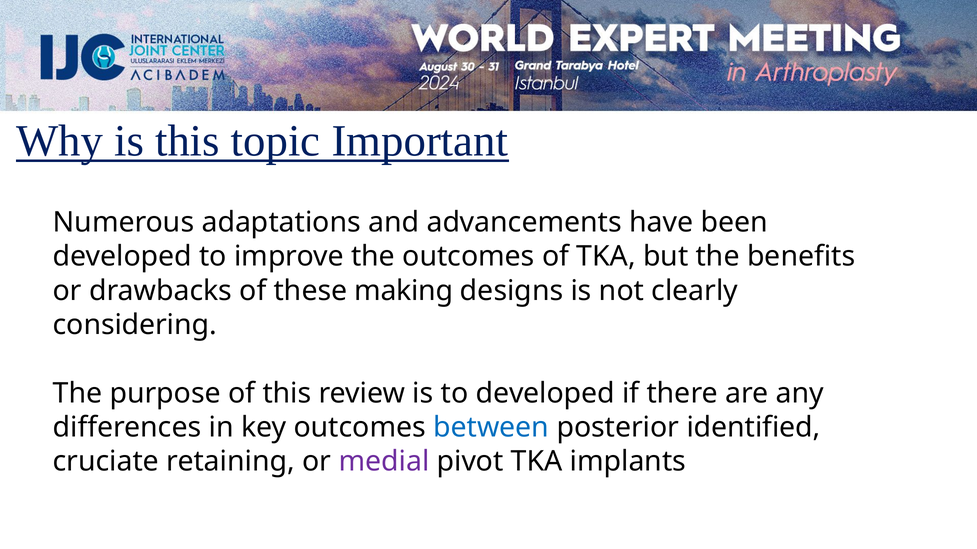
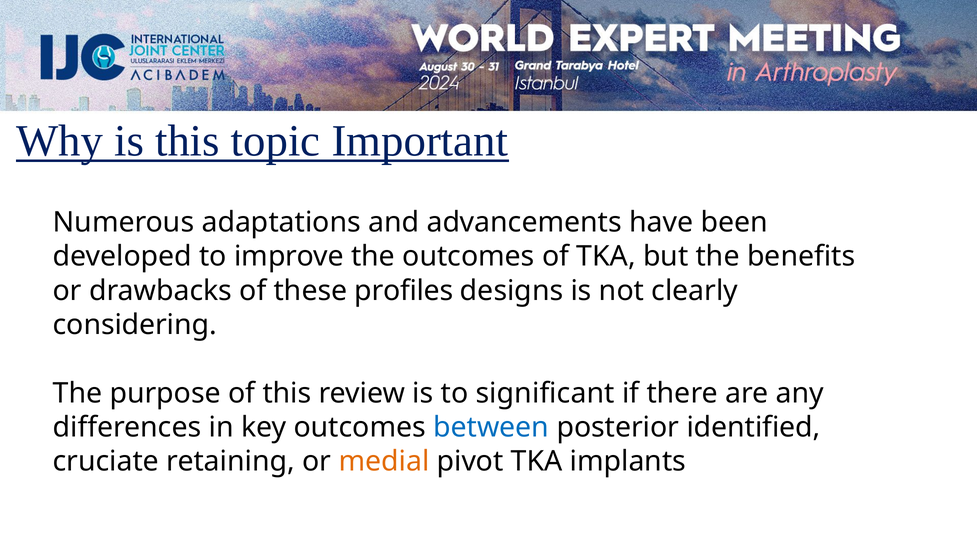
making: making -> profiles
to developed: developed -> significant
medial colour: purple -> orange
